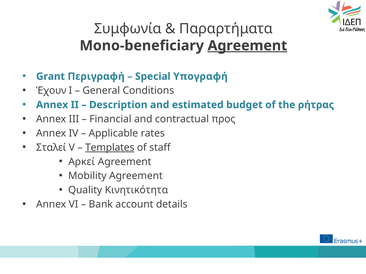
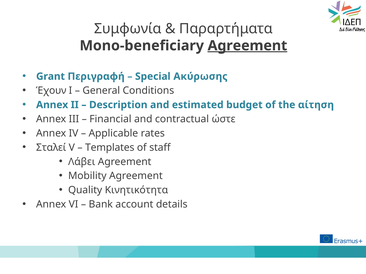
Υπογραφή: Υπογραφή -> Ακύρωσης
ρήτρας: ρήτρας -> αίτηση
προς: προς -> ώστε
Templates underline: present -> none
Αρκεί: Αρκεί -> Λάβει
